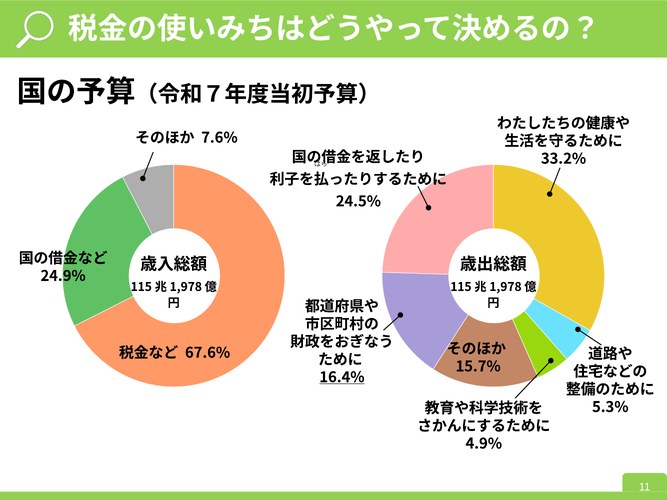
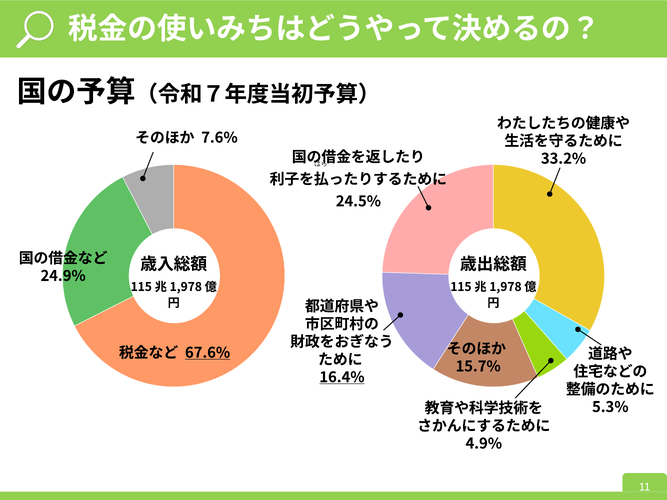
67.6% underline: none -> present
